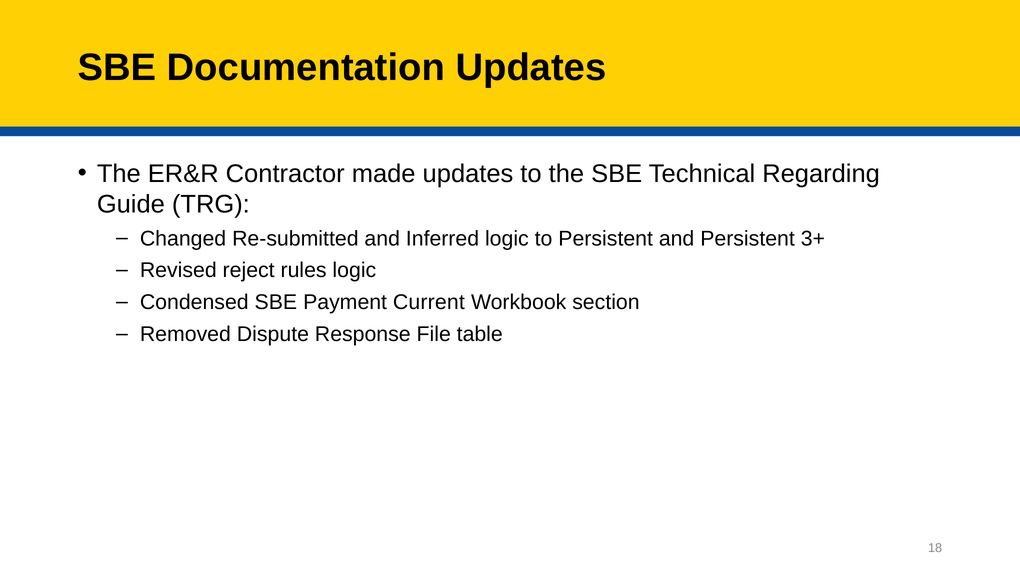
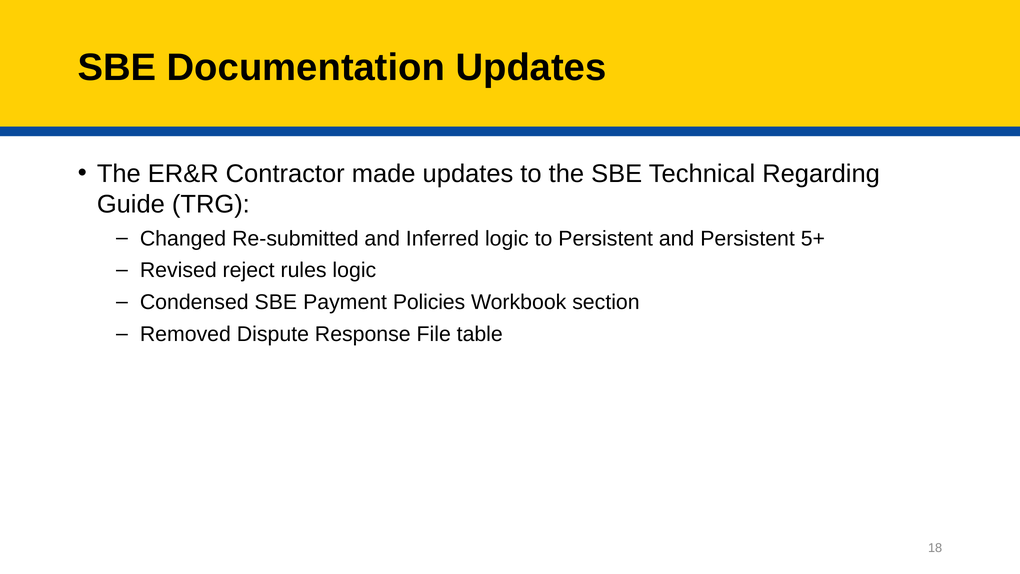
3+: 3+ -> 5+
Current: Current -> Policies
